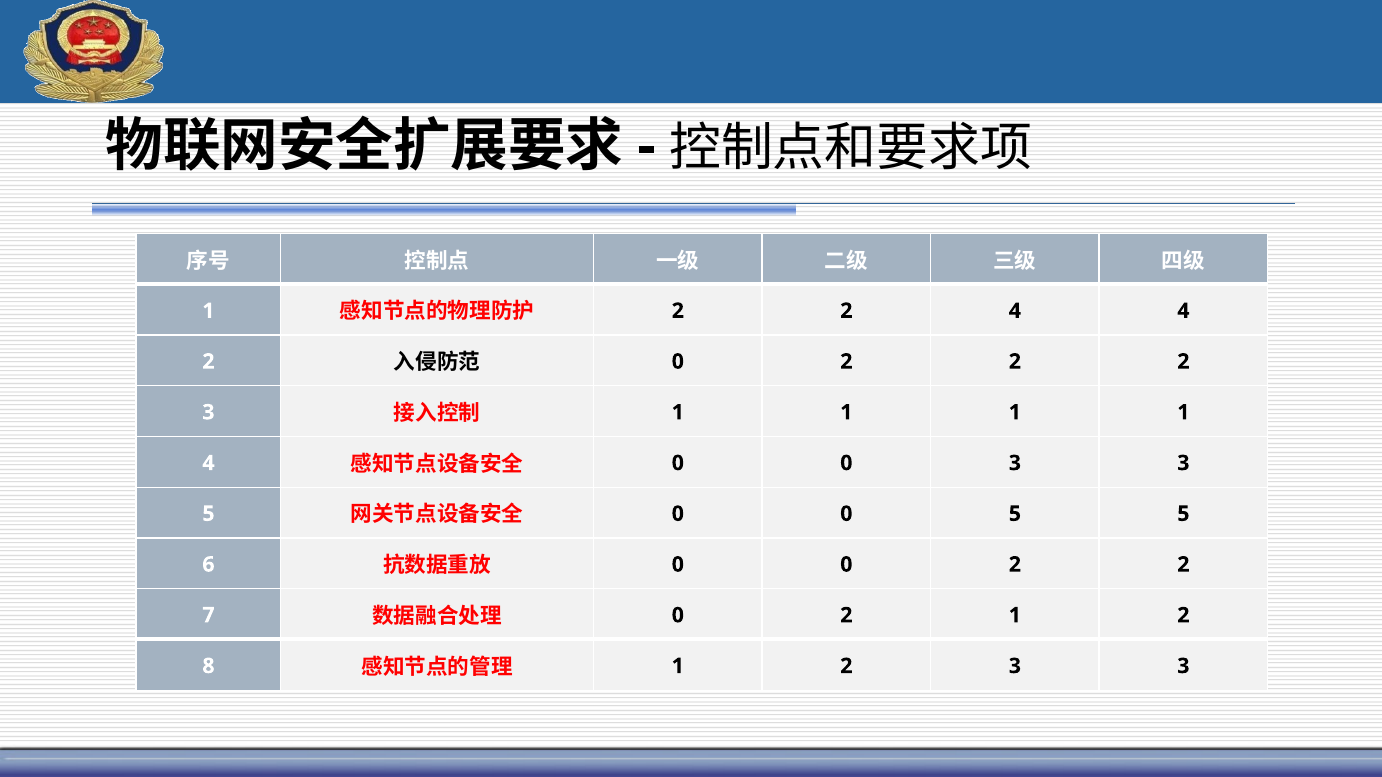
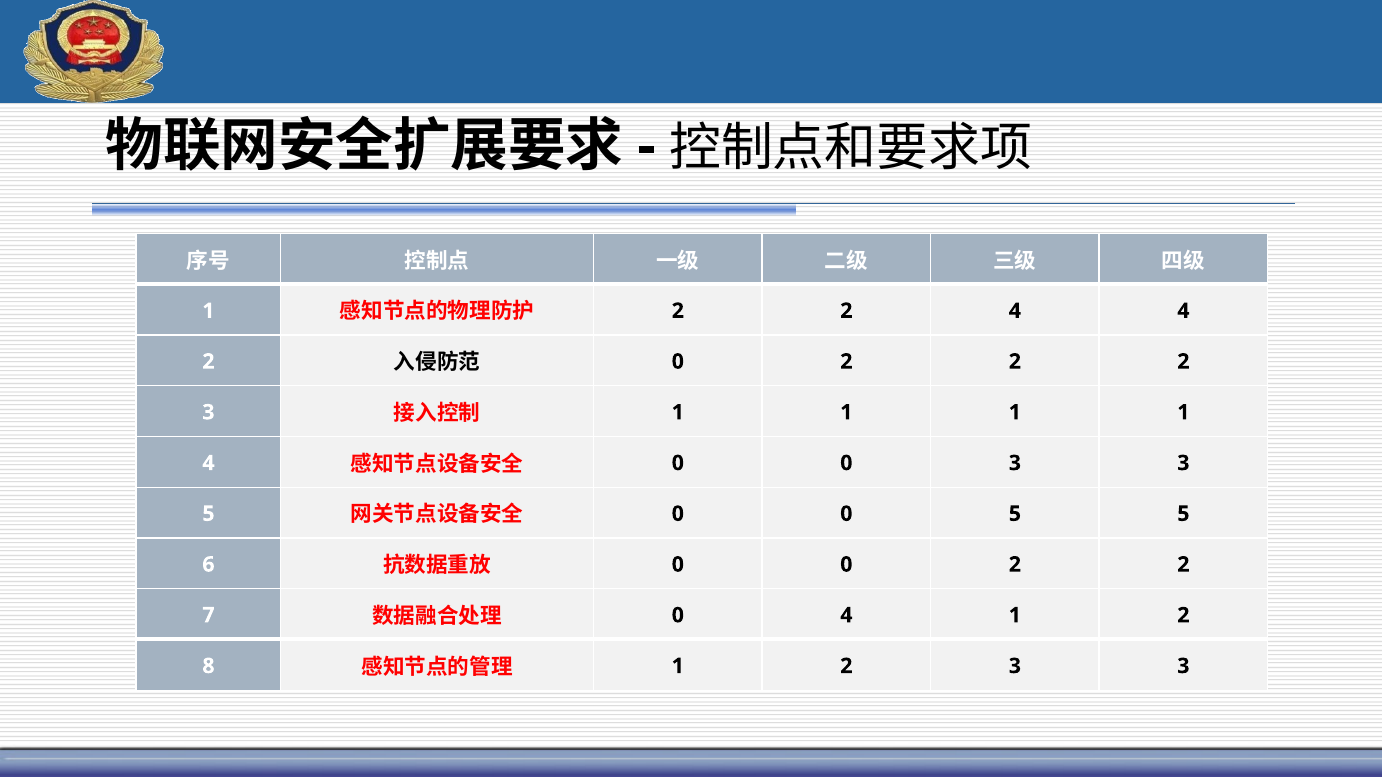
2 at (846, 616): 2 -> 4
